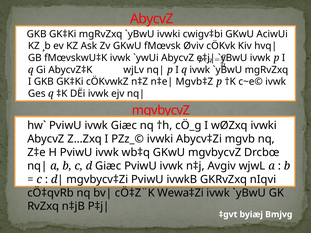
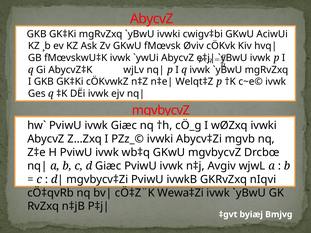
Mgvb‡Z: Mgvb‡Z -> Welqt‡Z
